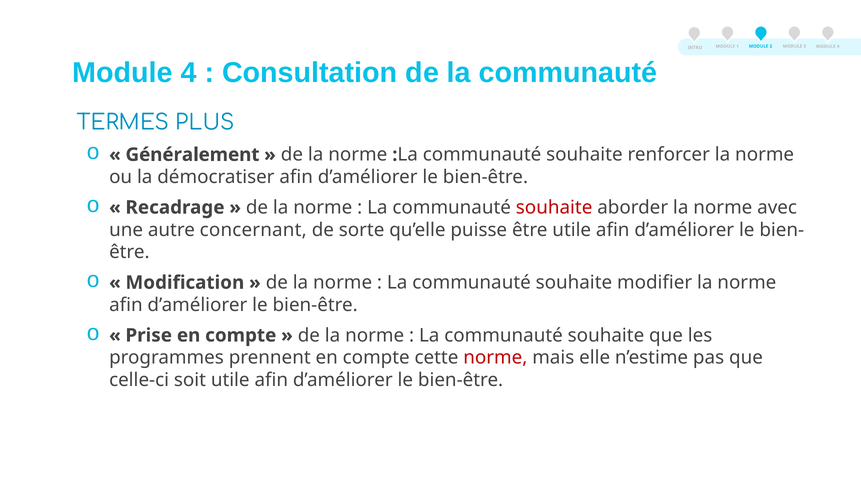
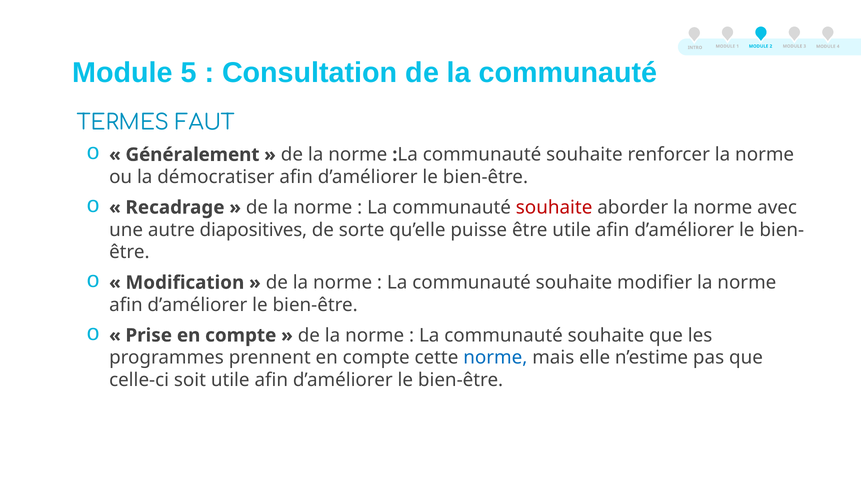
4 at (189, 73): 4 -> 5
PLUS: PLUS -> FAUT
concernant: concernant -> diapositives
norme at (495, 358) colour: red -> blue
